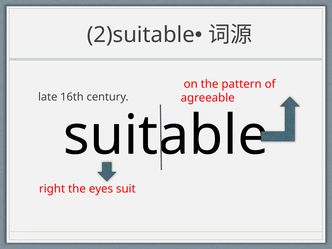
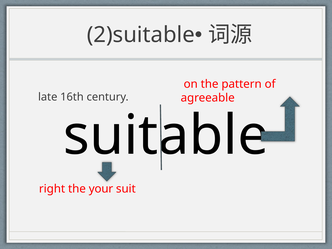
eyes: eyes -> your
